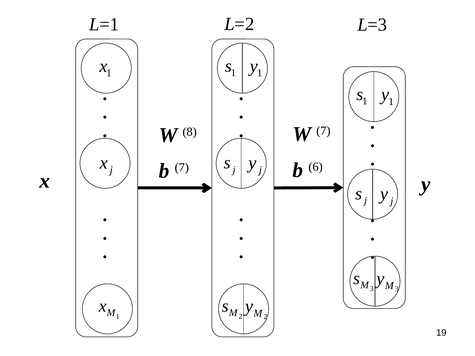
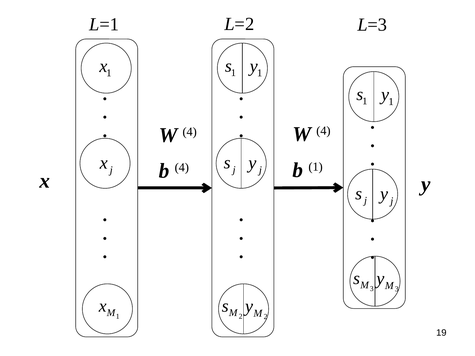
7 at (323, 131): 7 -> 4
8 at (190, 132): 8 -> 4
b 6: 6 -> 1
b 7: 7 -> 4
